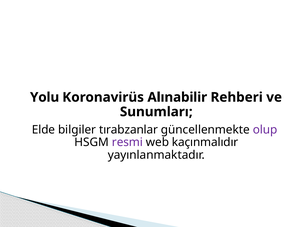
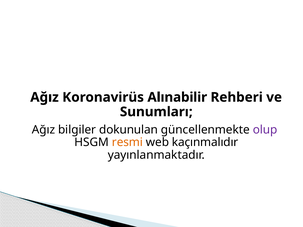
Yolu at (45, 97): Yolu -> Ağız
Elde at (44, 130): Elde -> Ağız
tırabzanlar: tırabzanlar -> dokunulan
resmi colour: purple -> orange
